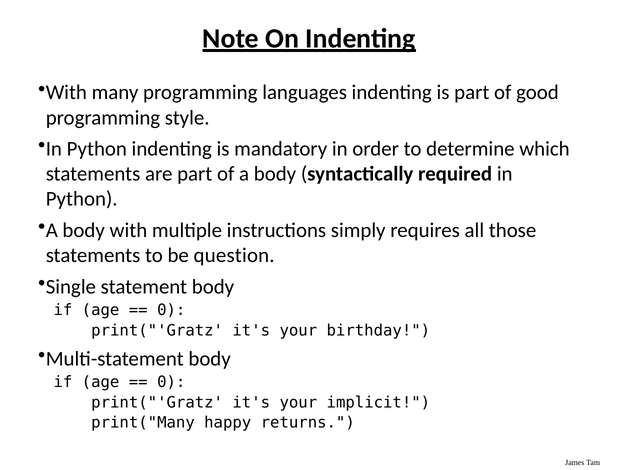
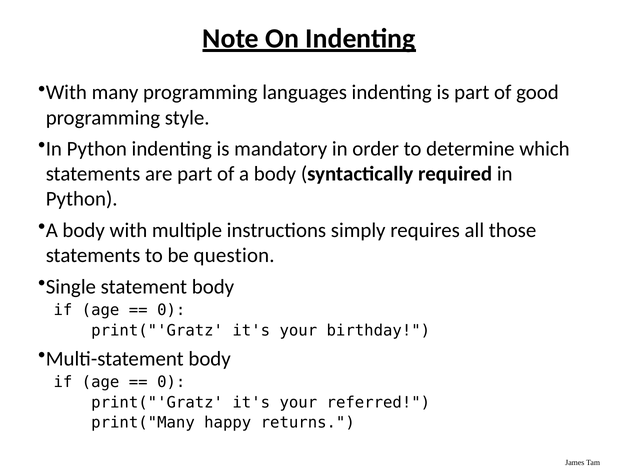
implicit: implicit -> referred
